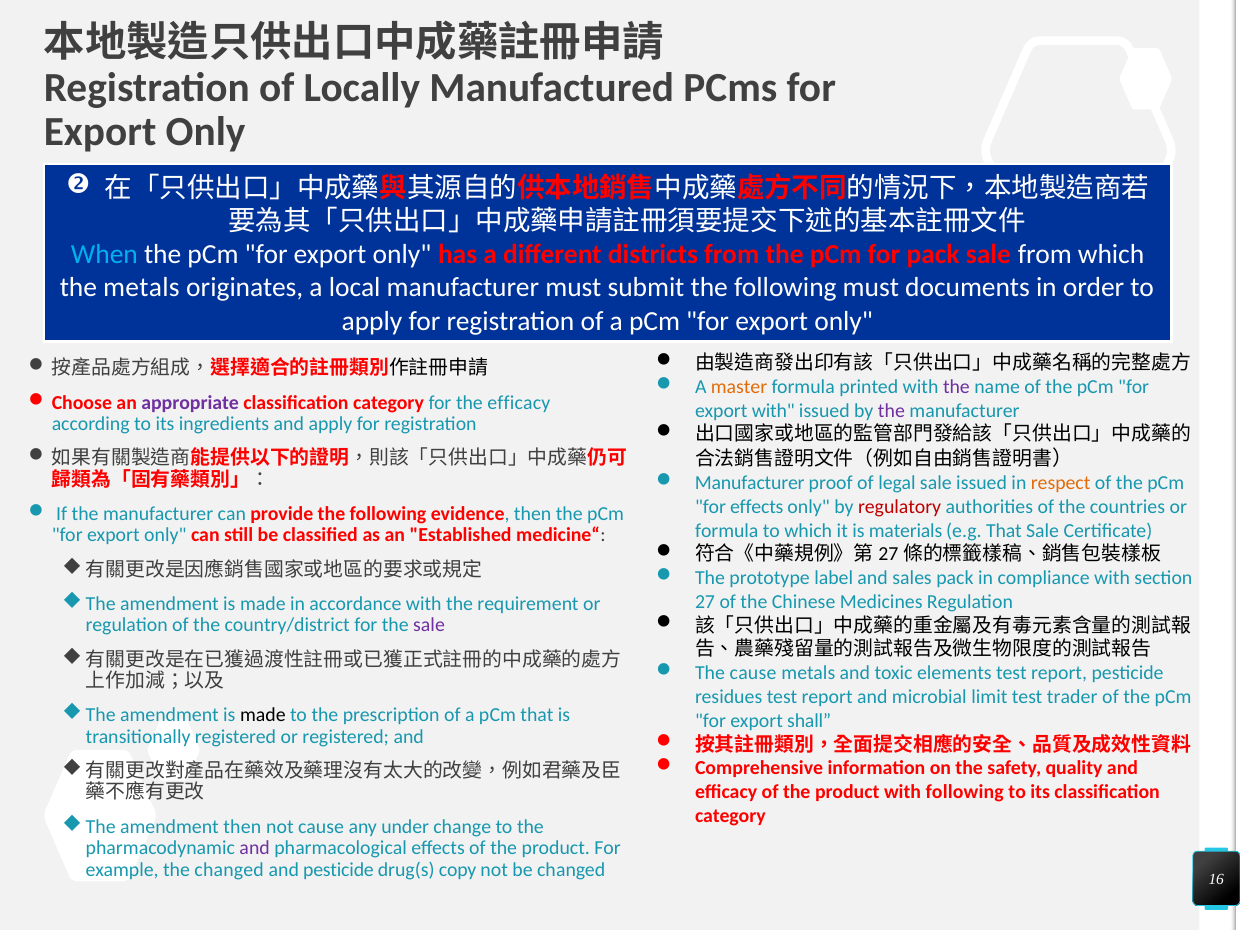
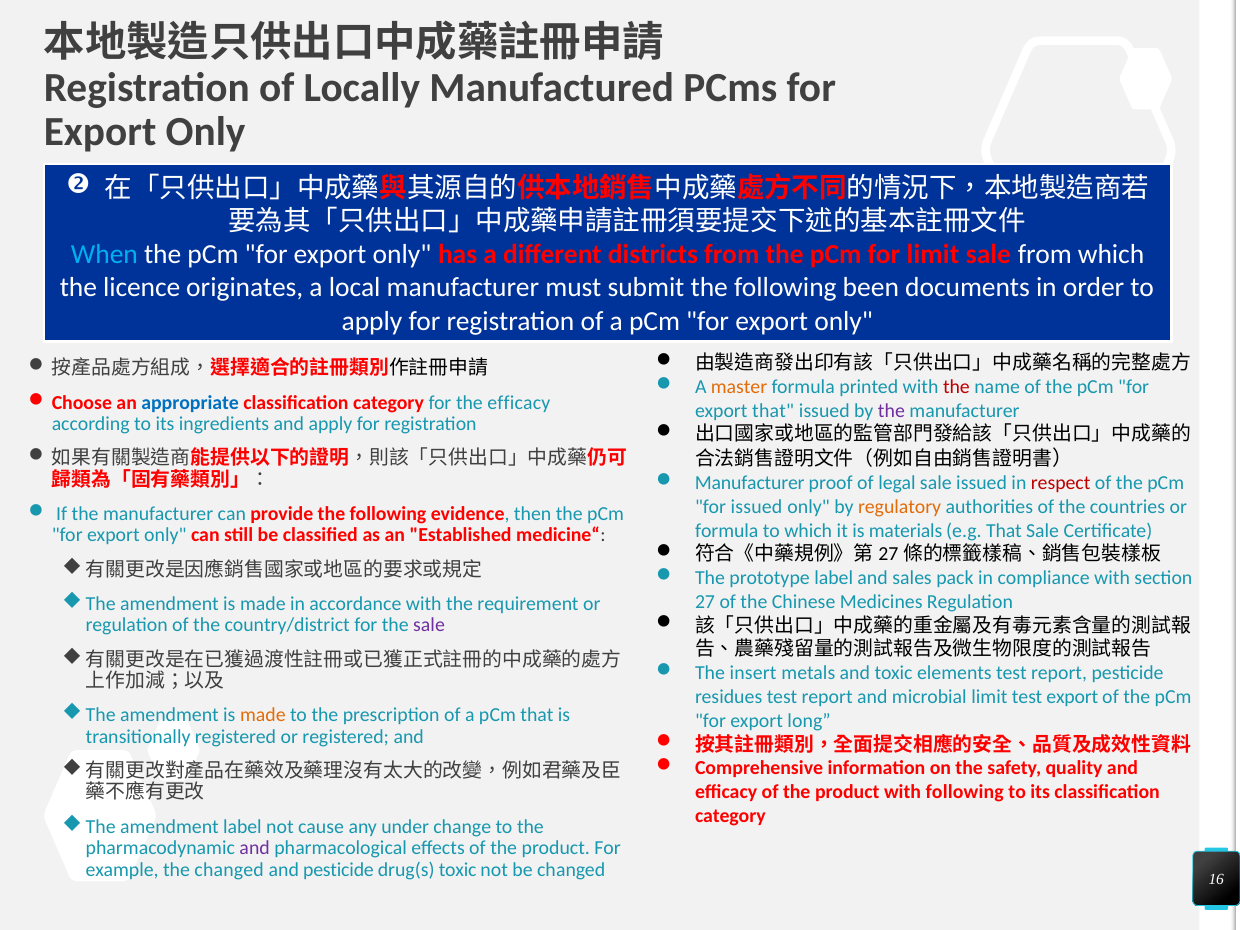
for pack: pack -> limit
the metals: metals -> licence
following must: must -> been
the at (956, 387) colour: purple -> red
appropriate colour: purple -> blue
export with: with -> that
respect colour: orange -> red
for effects: effects -> issued
regulatory colour: red -> orange
The cause: cause -> insert
test trader: trader -> export
made at (263, 715) colour: black -> orange
shall: shall -> long
amendment then: then -> label
drug(s copy: copy -> toxic
